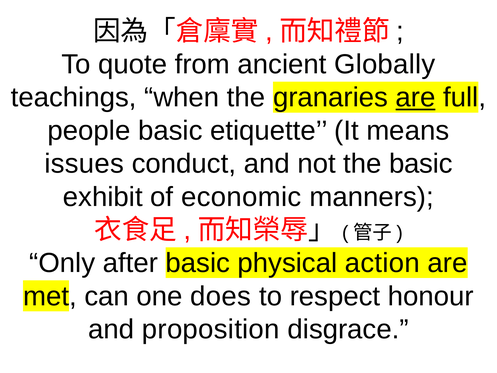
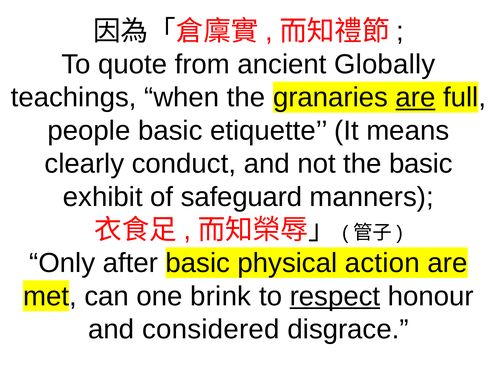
issues: issues -> clearly
economic: economic -> safeguard
does: does -> brink
respect underline: none -> present
proposition: proposition -> considered
